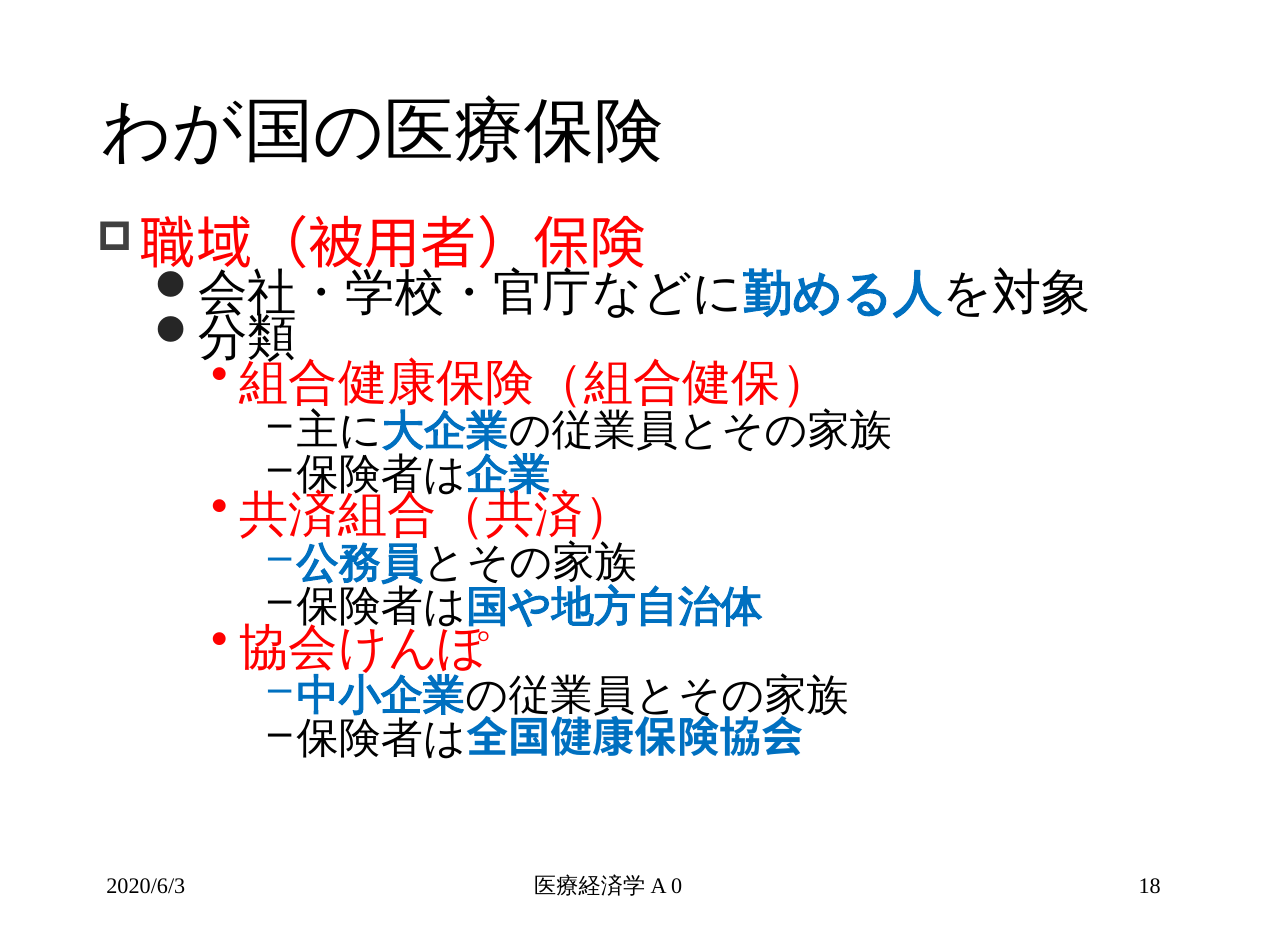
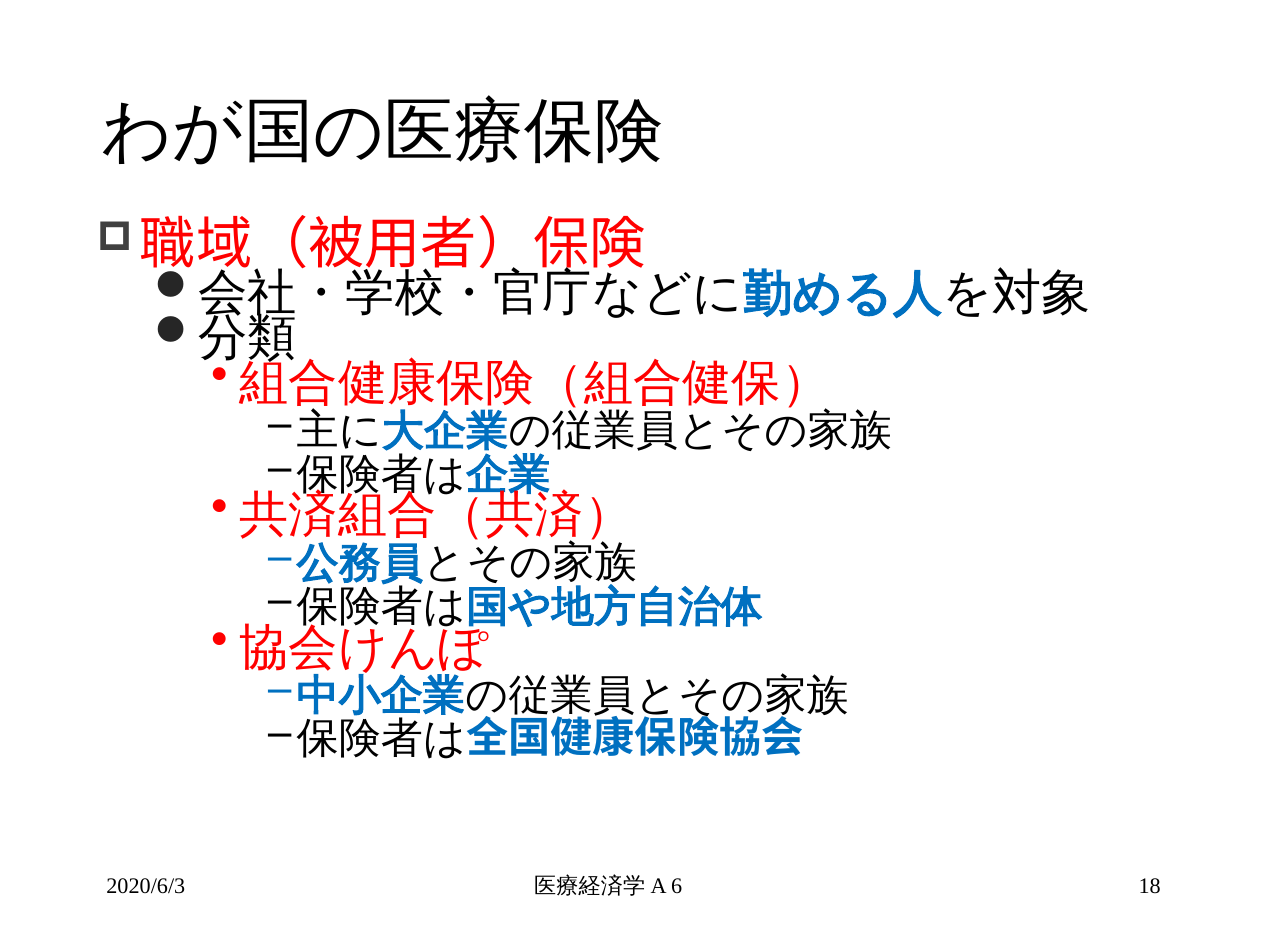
0: 0 -> 6
